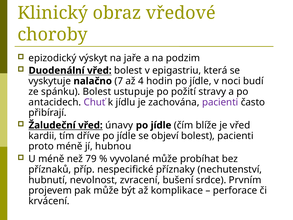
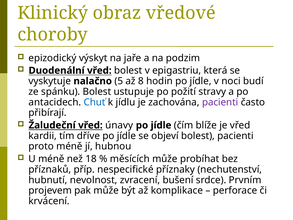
7: 7 -> 5
4: 4 -> 8
Chuť colour: purple -> blue
79: 79 -> 18
vyvolané: vyvolané -> měsících
